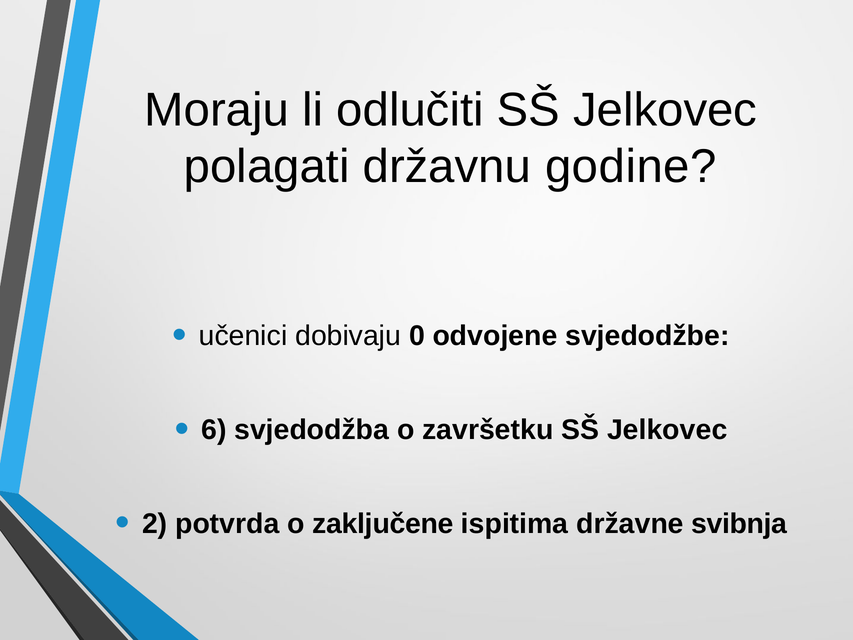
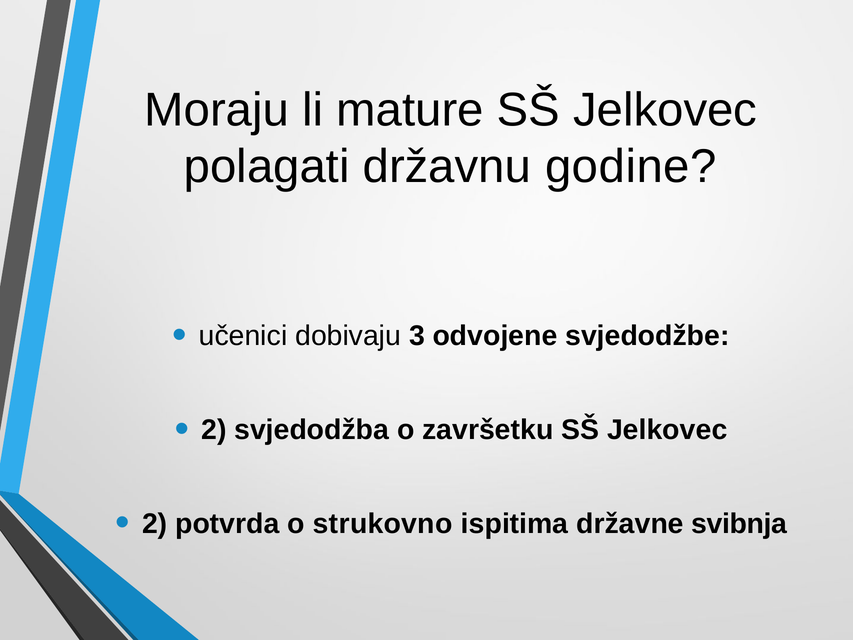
odlučiti: odlučiti -> mature
0: 0 -> 3
6 at (214, 430): 6 -> 2
zaključene: zaključene -> strukovno
